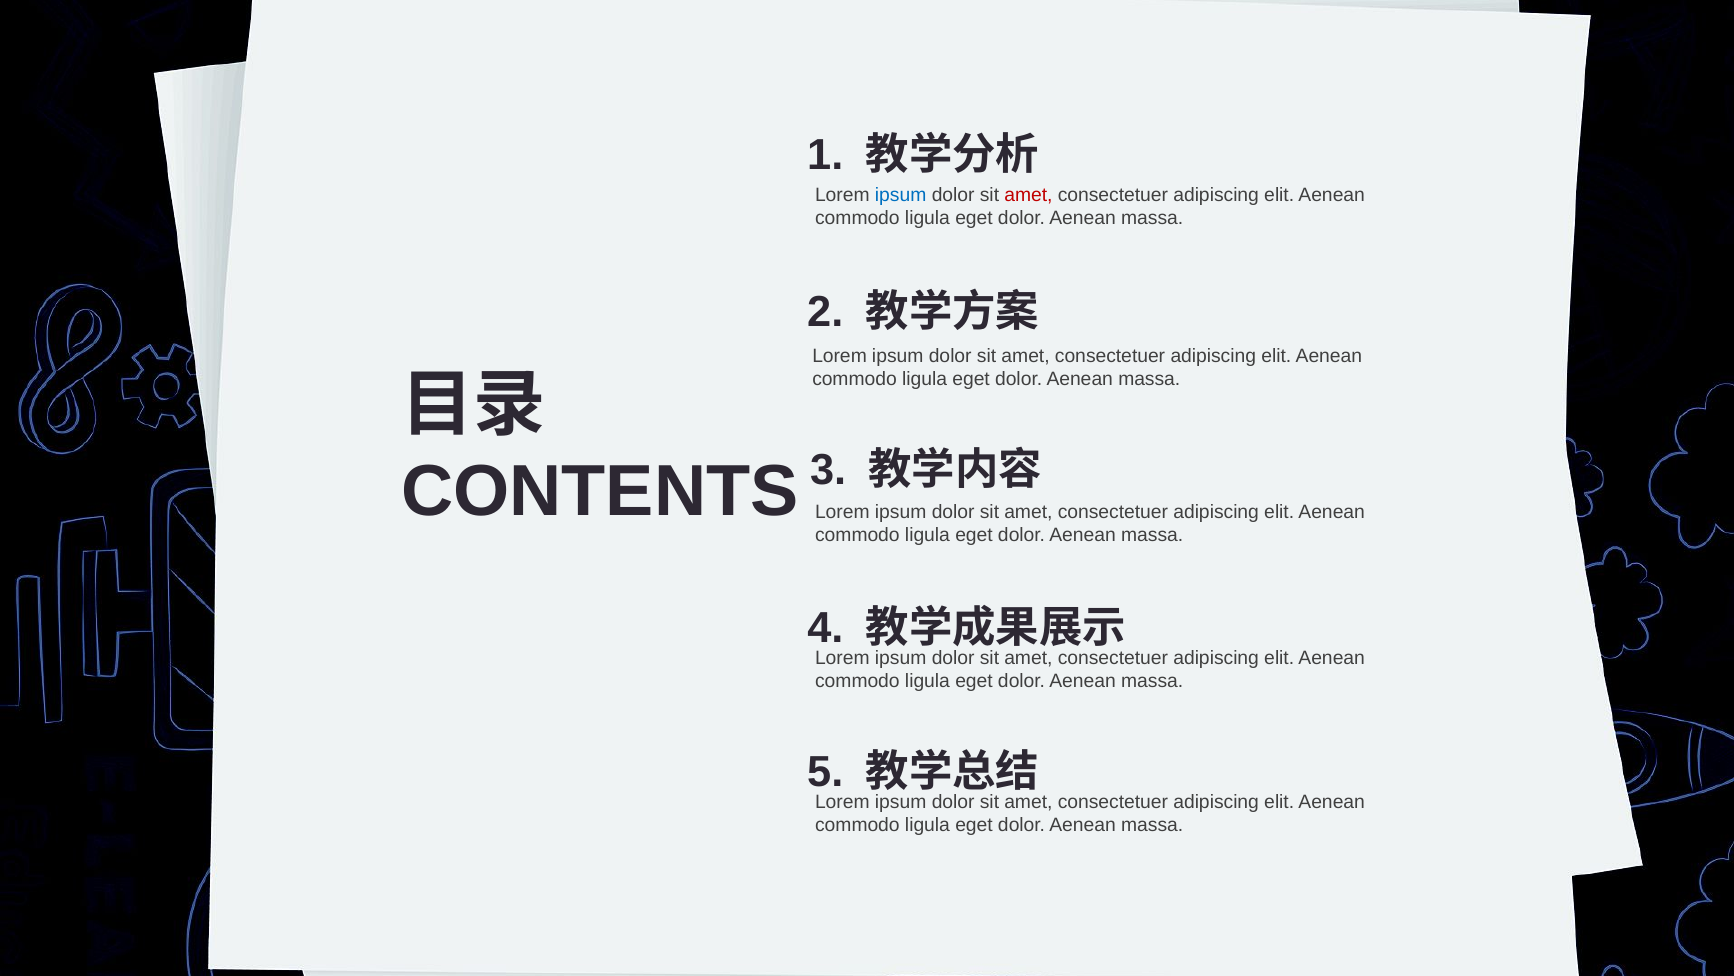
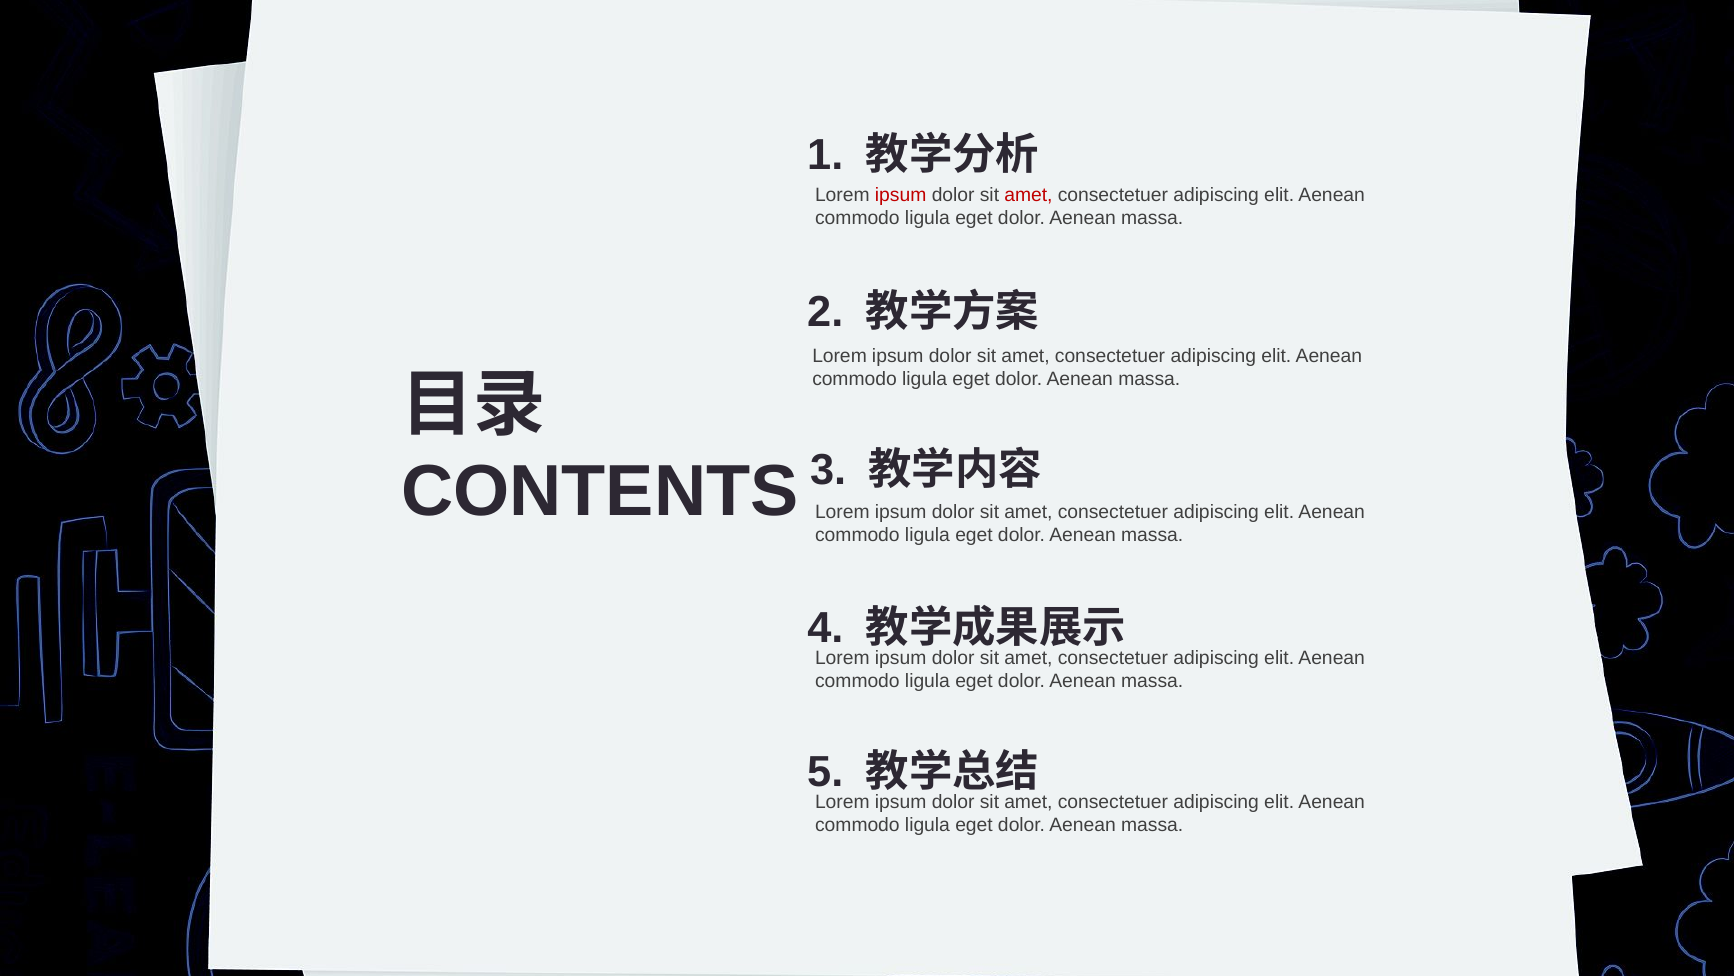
ipsum at (901, 195) colour: blue -> red
